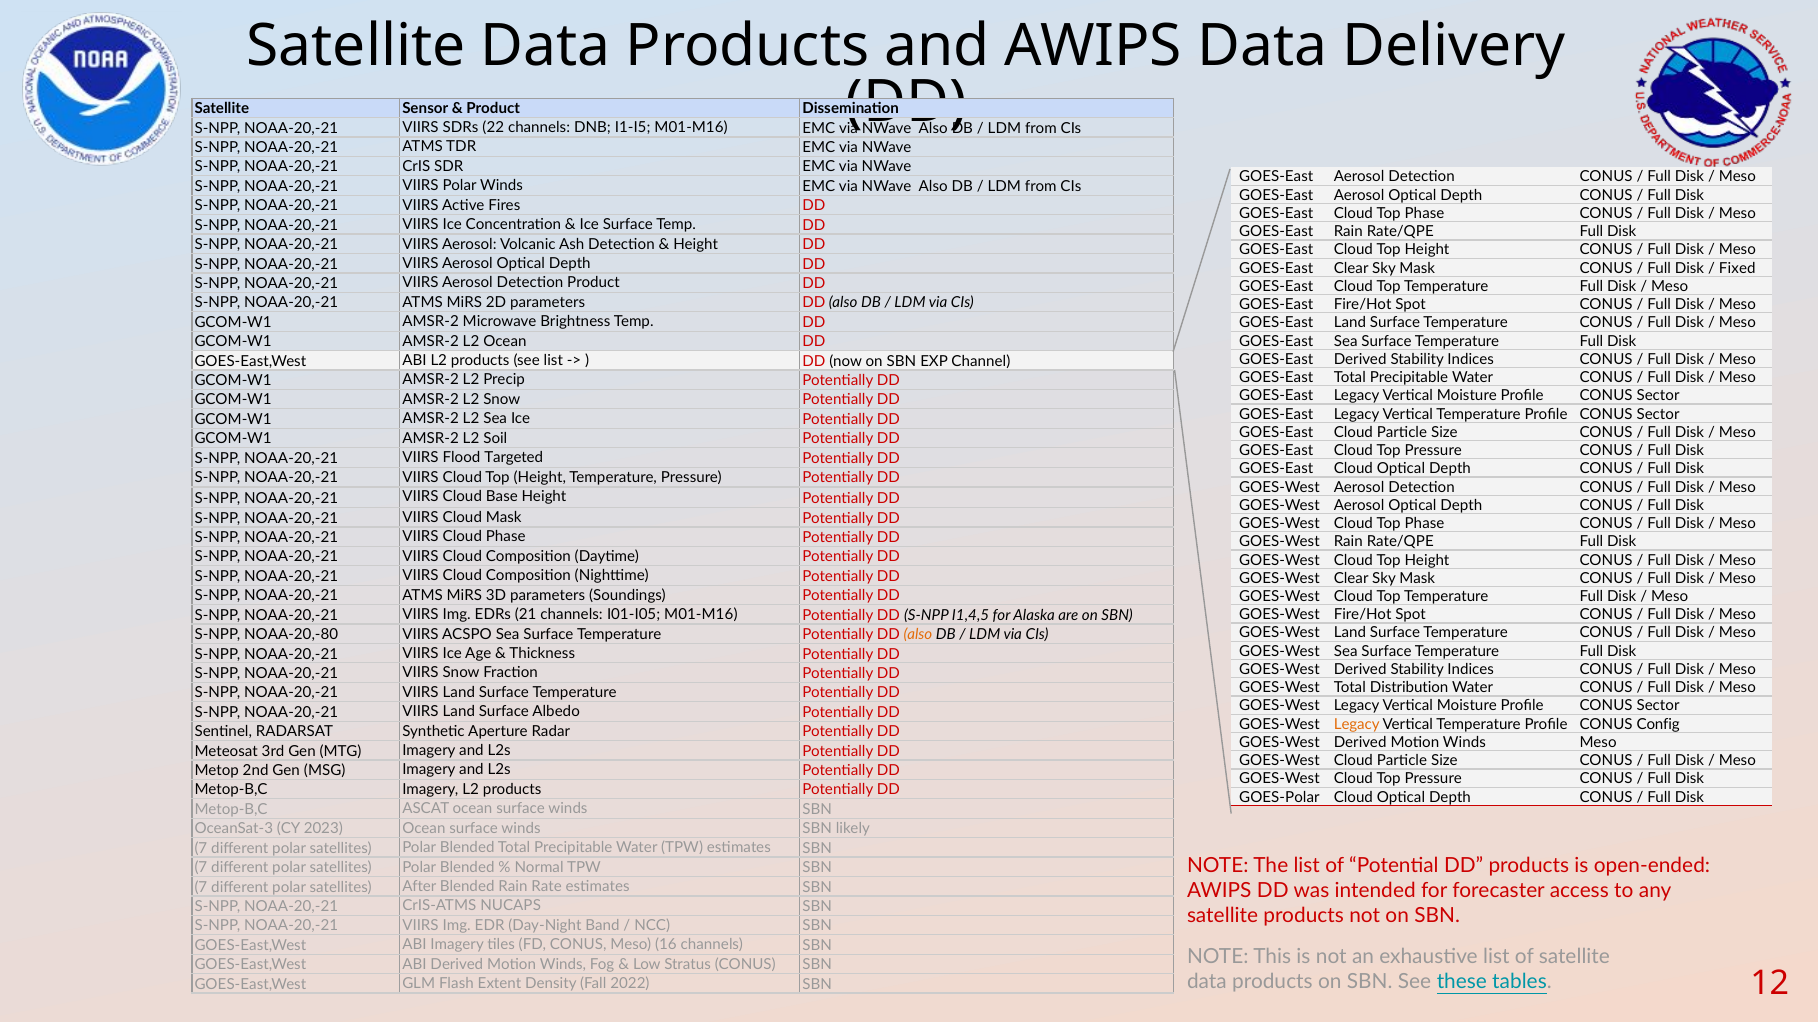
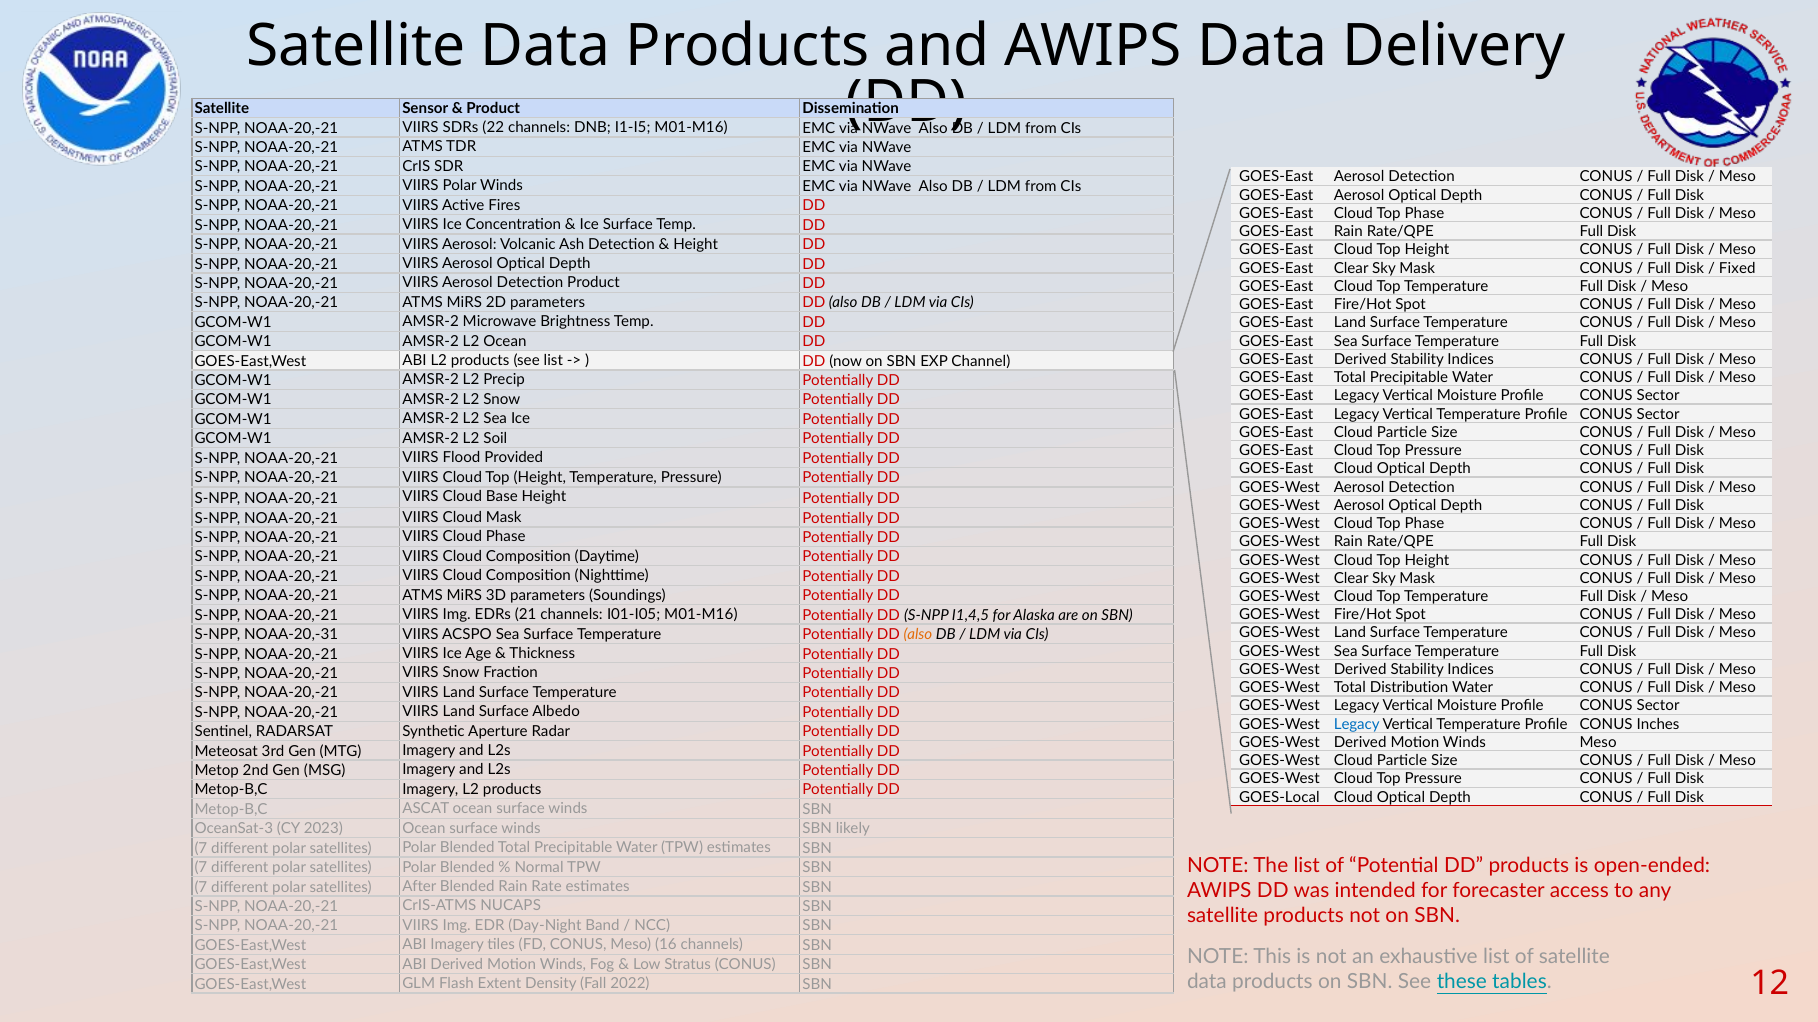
Targeted: Targeted -> Provided
NOAA-20,-80: NOAA-20,-80 -> NOAA-20,-31
Legacy at (1357, 725) colour: orange -> blue
Config: Config -> Inches
GOES-Polar: GOES-Polar -> GOES-Local
